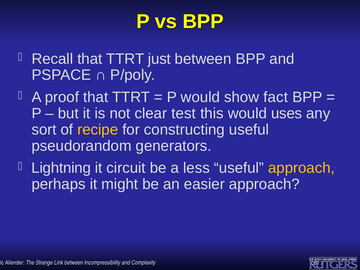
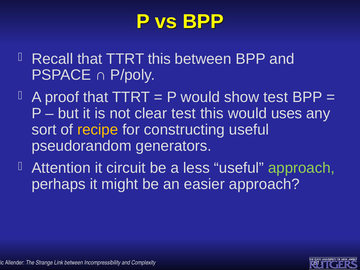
TTRT just: just -> this
show fact: fact -> test
Lightning: Lightning -> Attention
approach at (301, 168) colour: yellow -> light green
